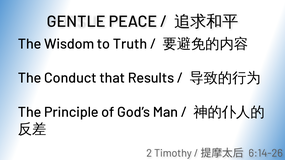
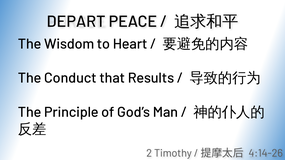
GENTLE: GENTLE -> DEPART
Truth: Truth -> Heart
6:14-26: 6:14-26 -> 4:14-26
